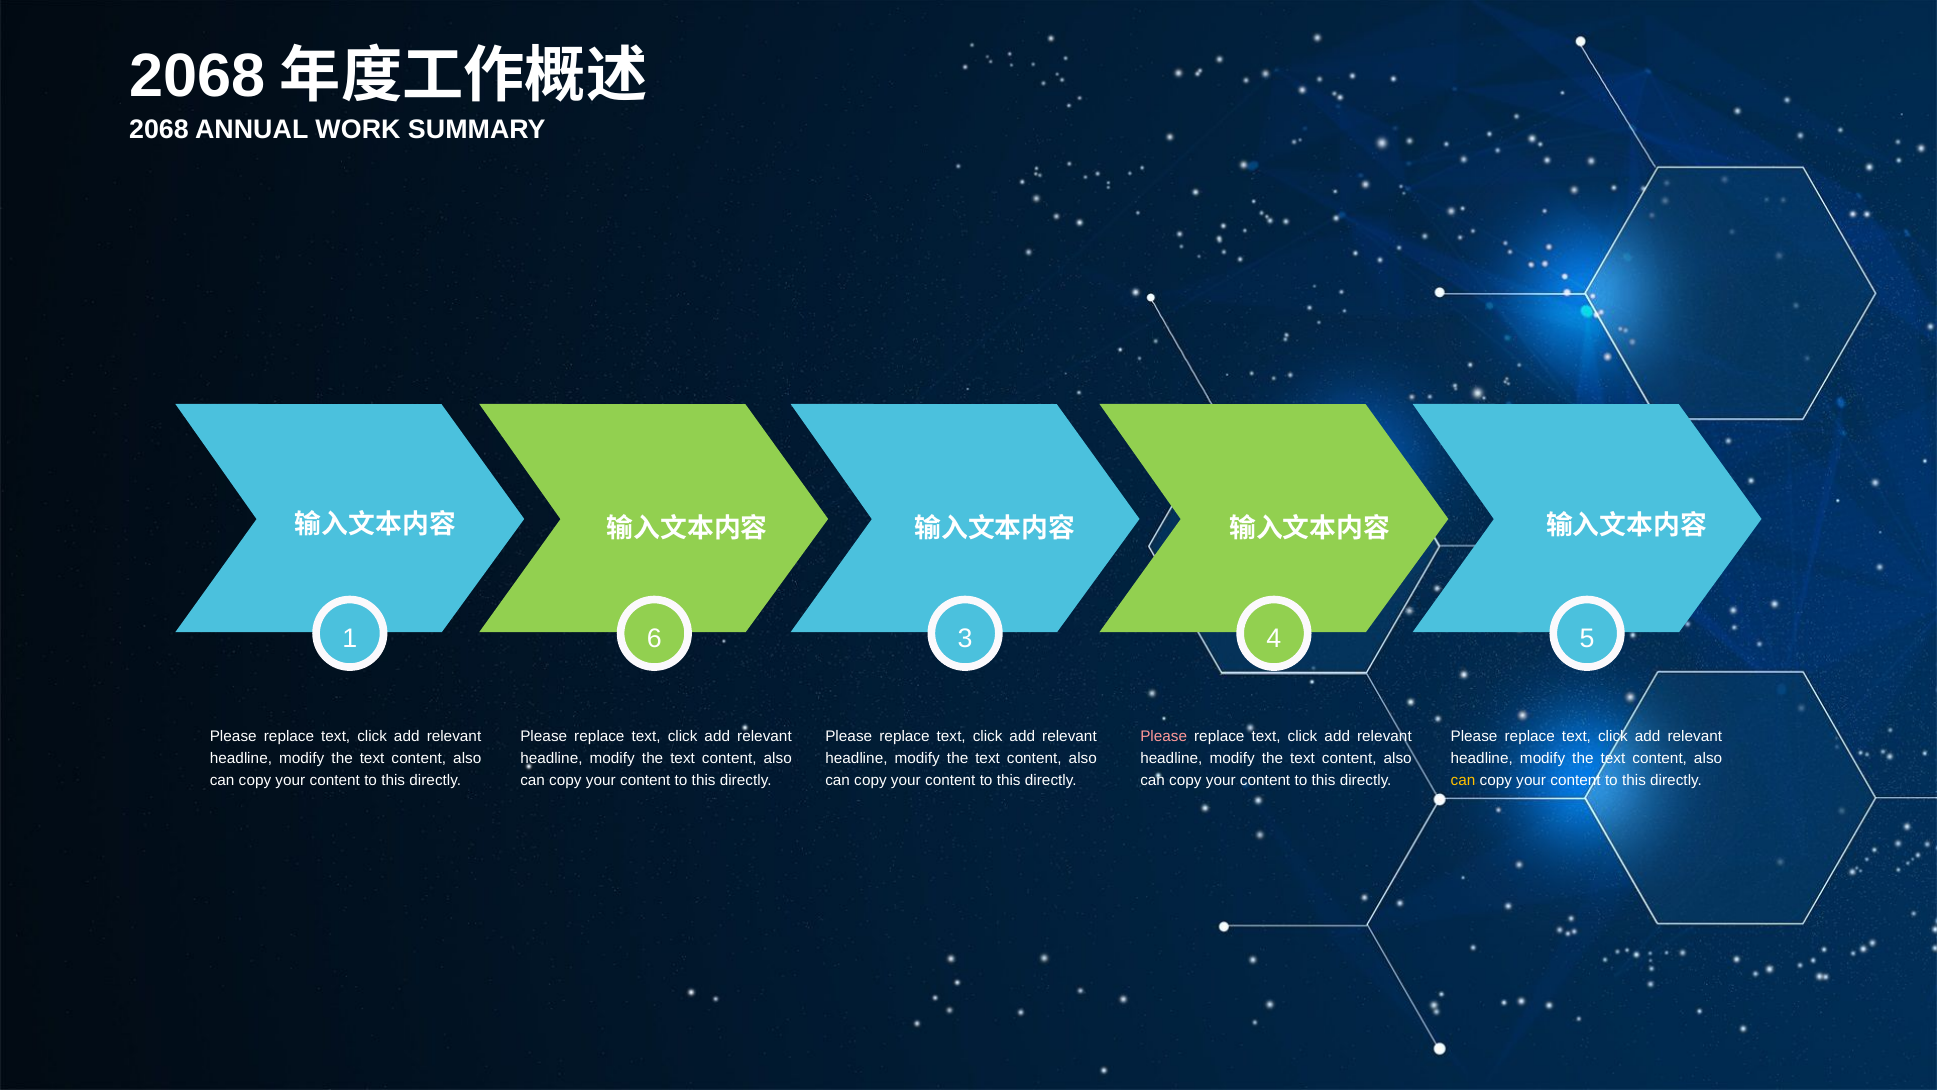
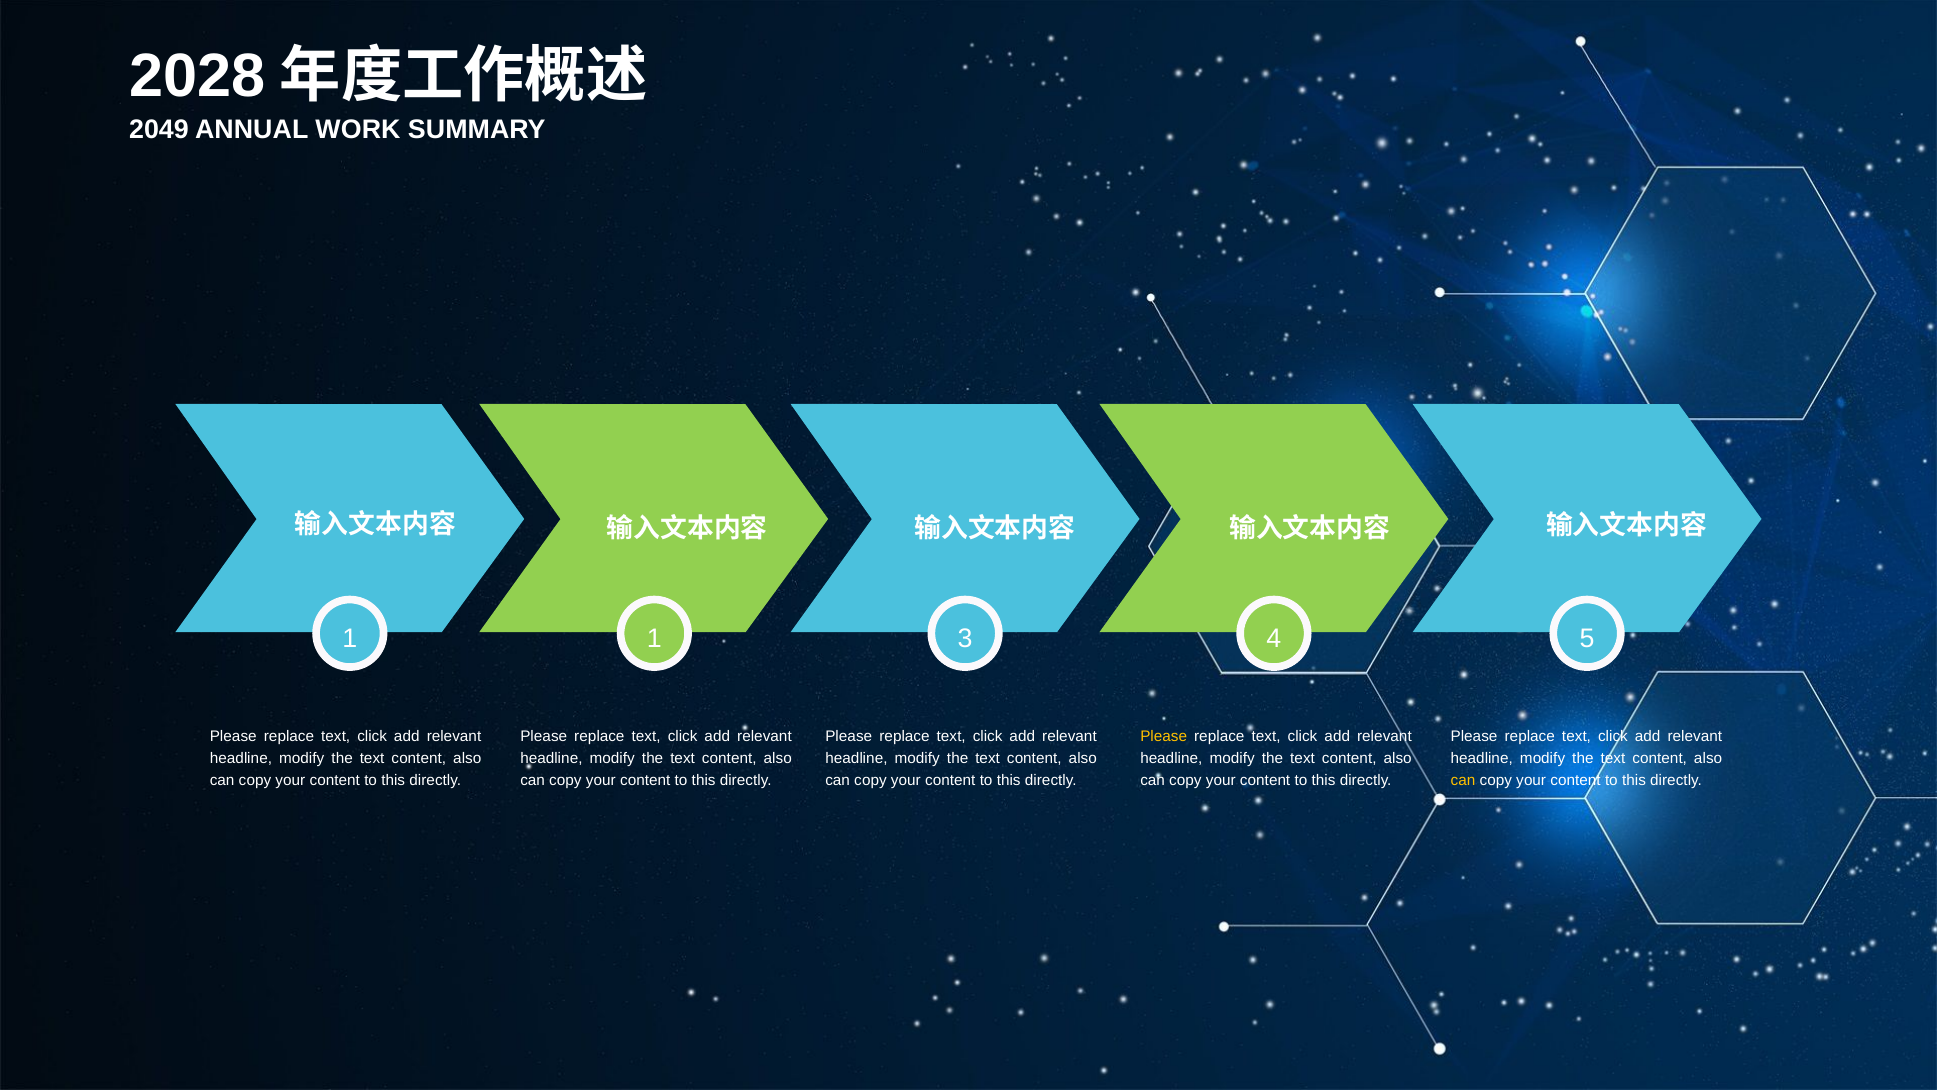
2068 at (197, 76): 2068 -> 2028
2068 at (159, 130): 2068 -> 2049
1 6: 6 -> 1
Please at (1164, 736) colour: pink -> yellow
